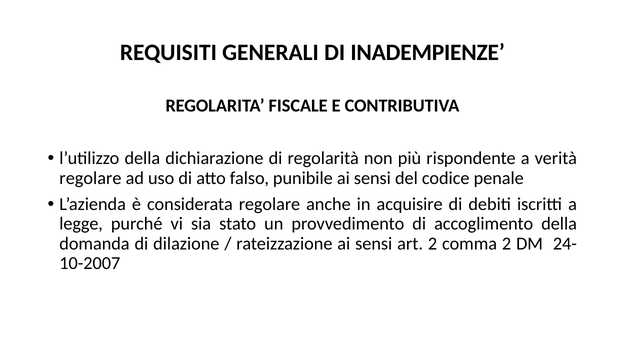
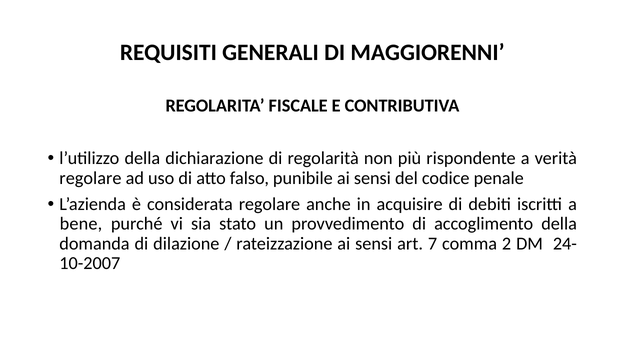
INADEMPIENZE: INADEMPIENZE -> MAGGIORENNI
legge: legge -> bene
art 2: 2 -> 7
